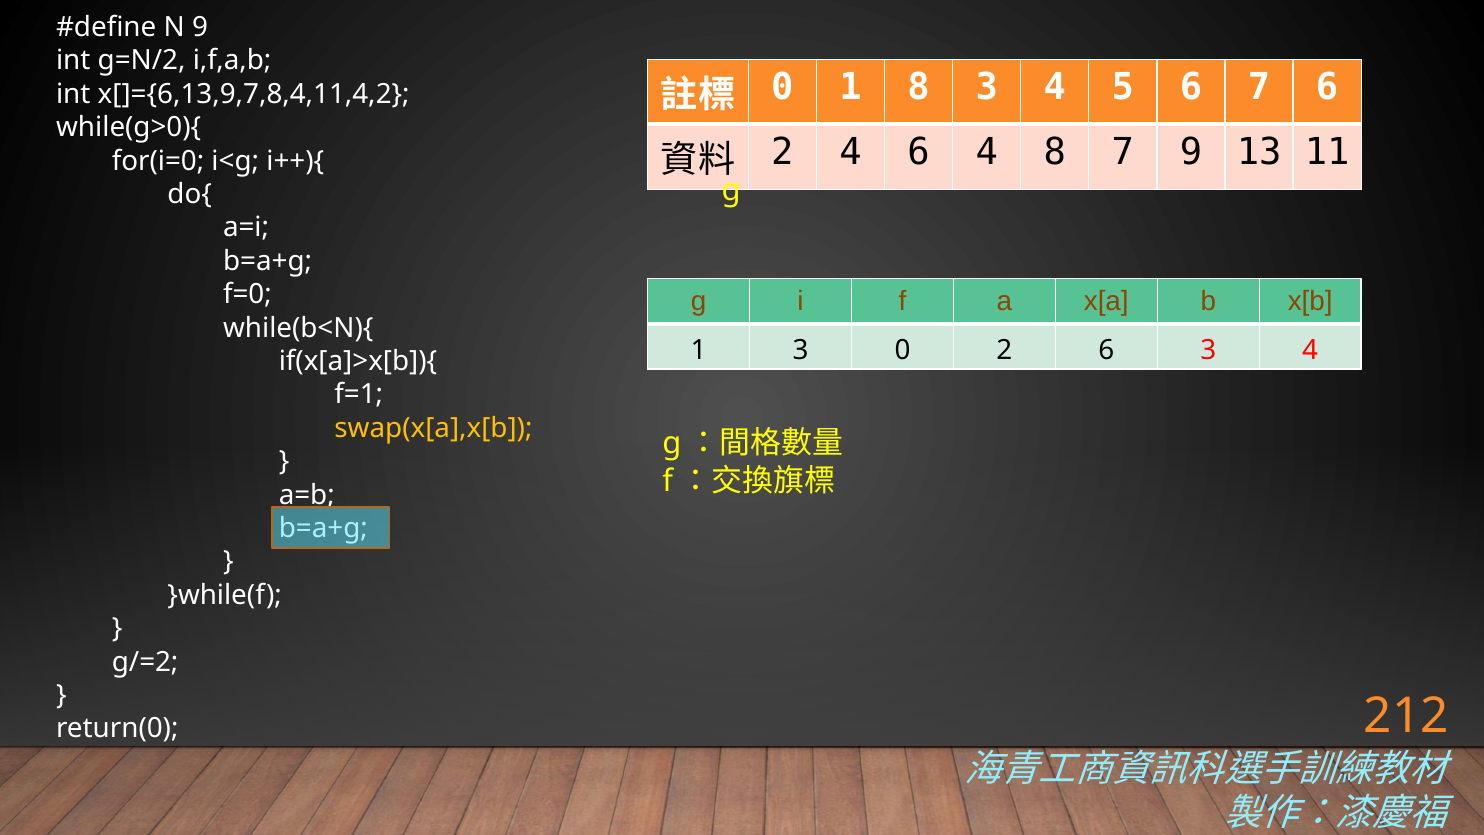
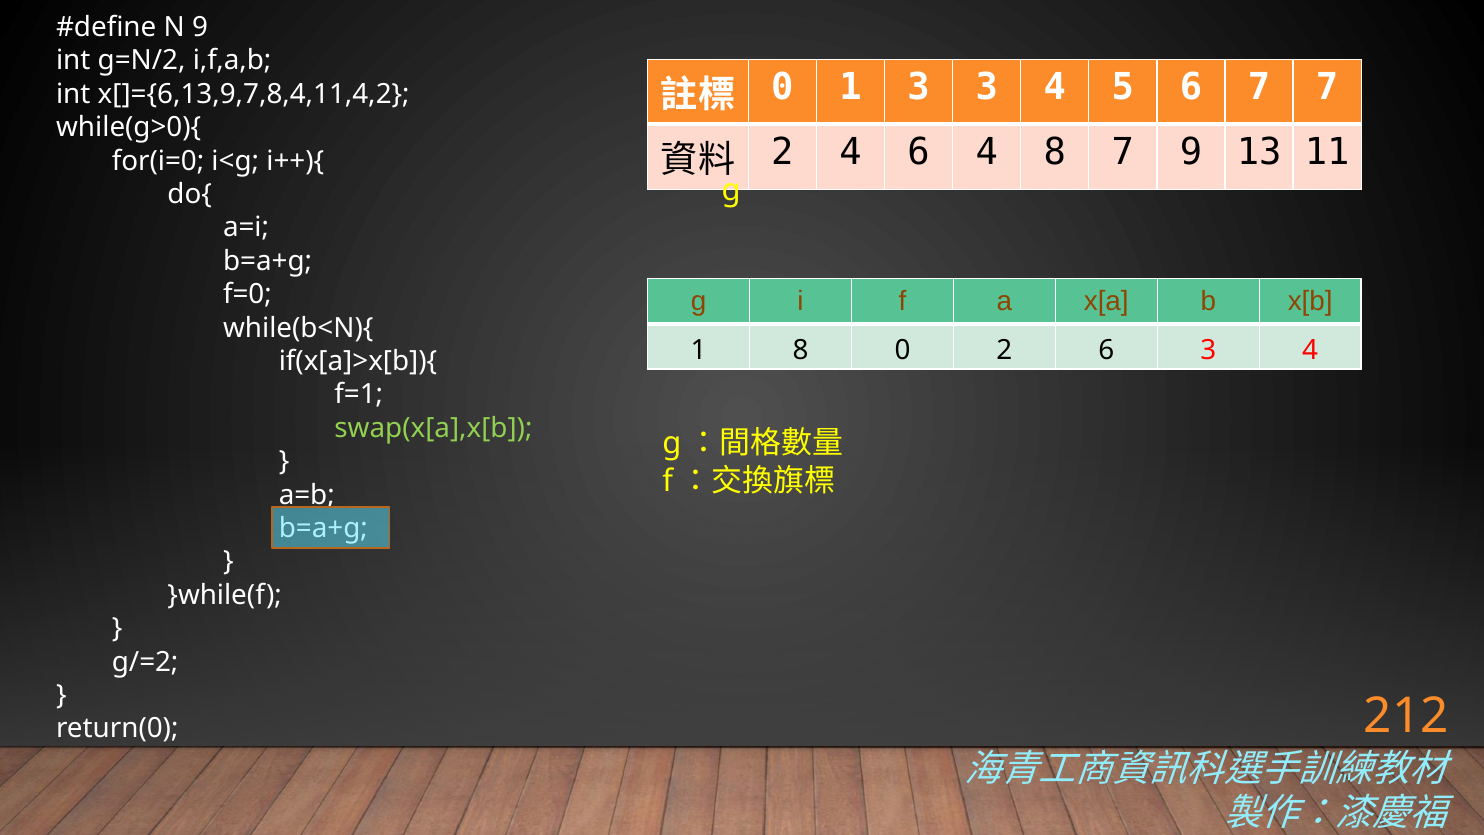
1 8: 8 -> 3
7 6: 6 -> 7
1 3: 3 -> 8
swap(x[a],x[b colour: yellow -> light green
